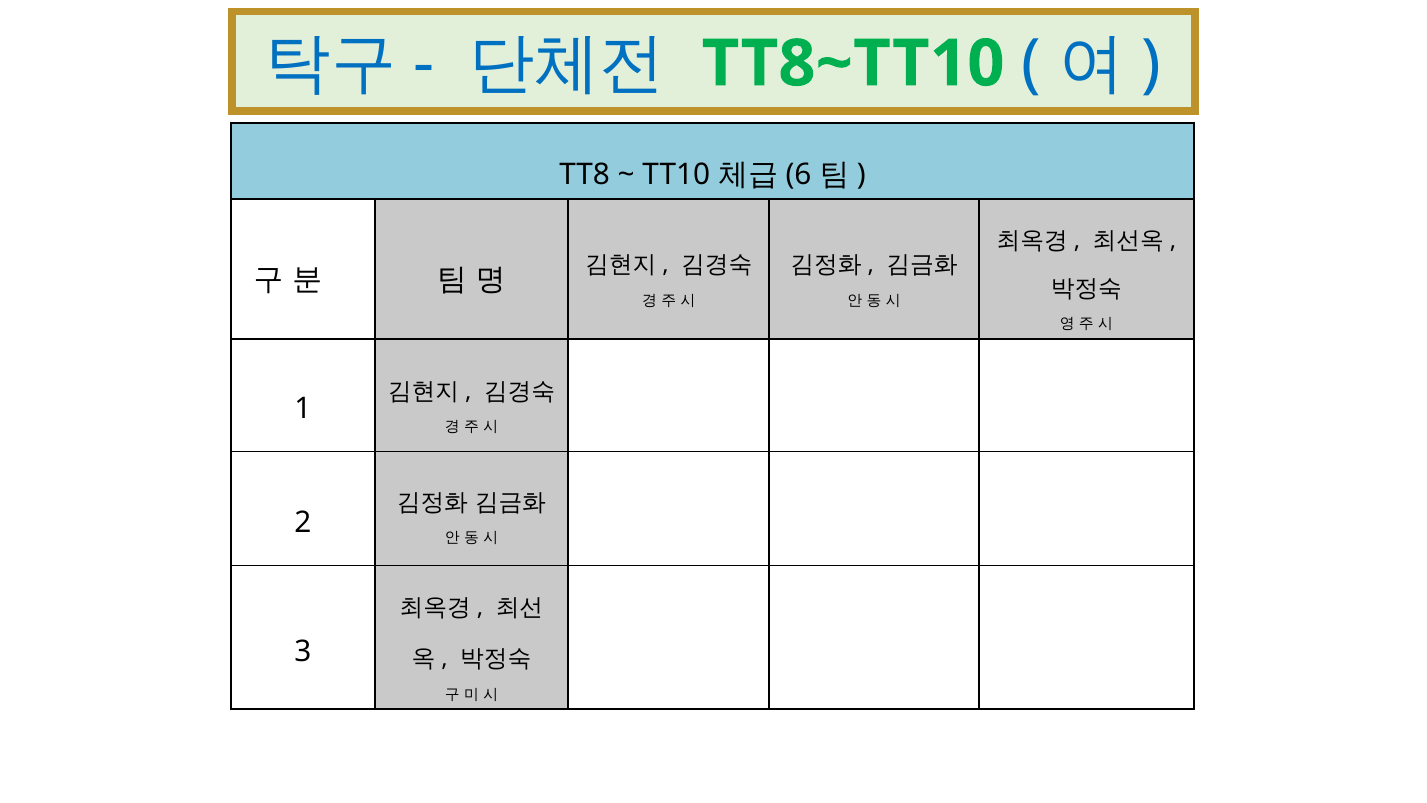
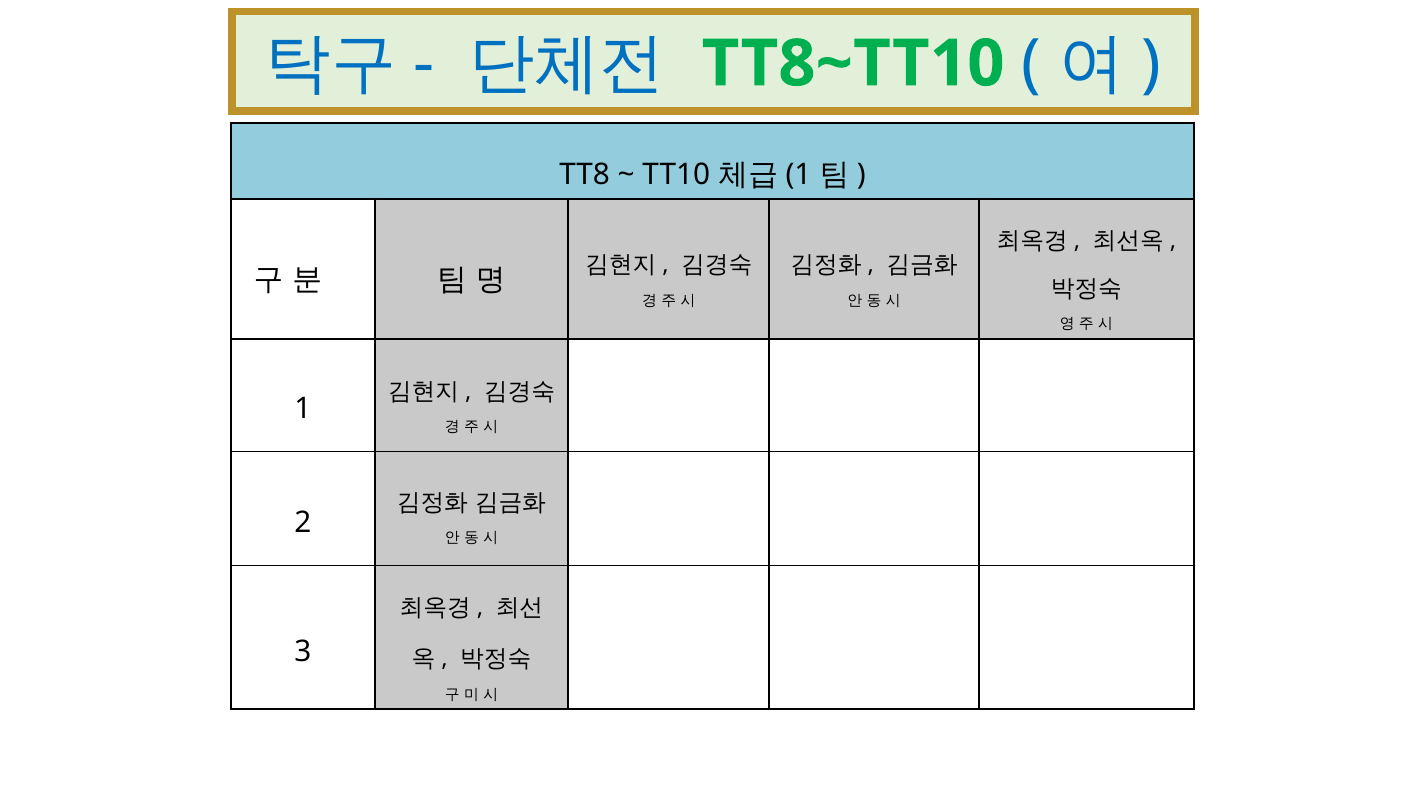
6 at (799, 175): 6 -> 1
